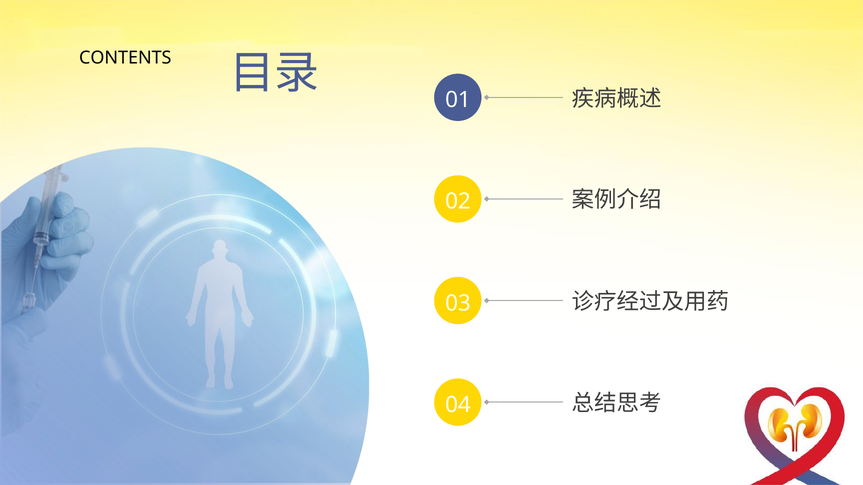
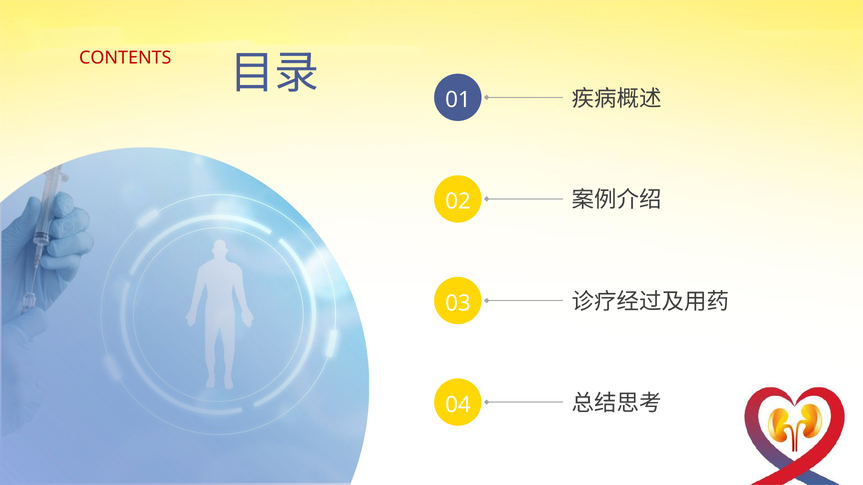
CONTENTS colour: black -> red
